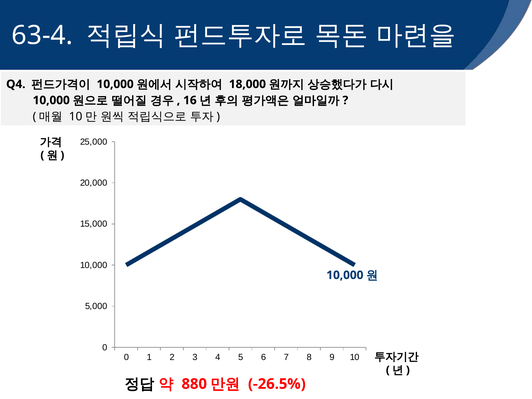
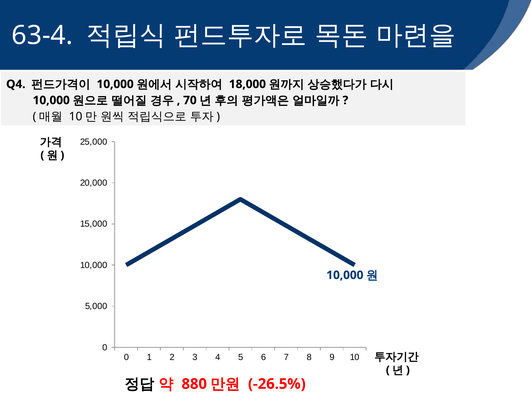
16: 16 -> 70
